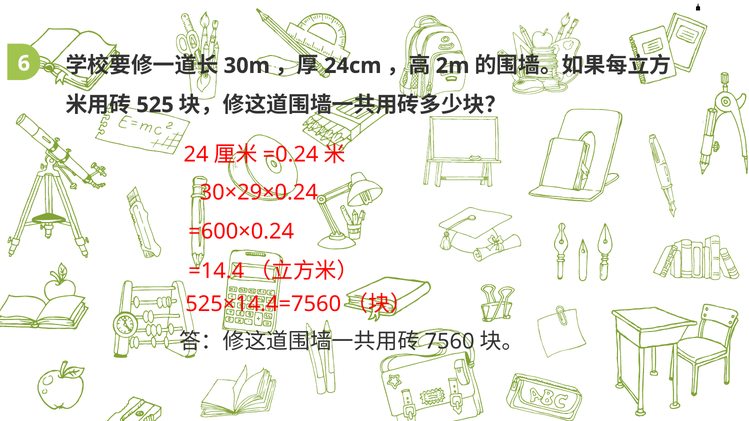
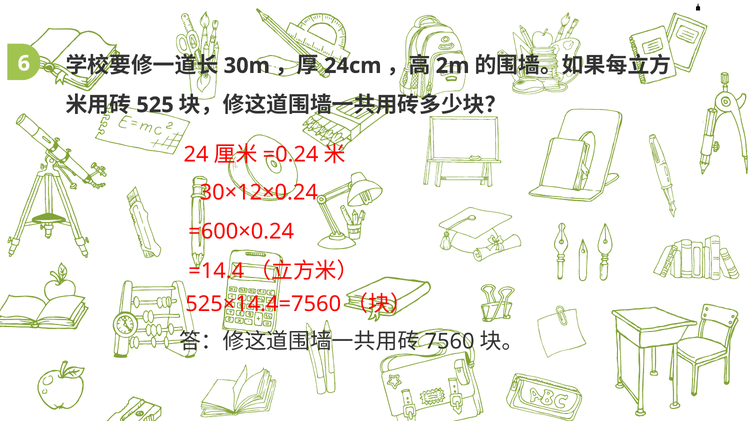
30×29×0.24: 30×29×0.24 -> 30×12×0.24
